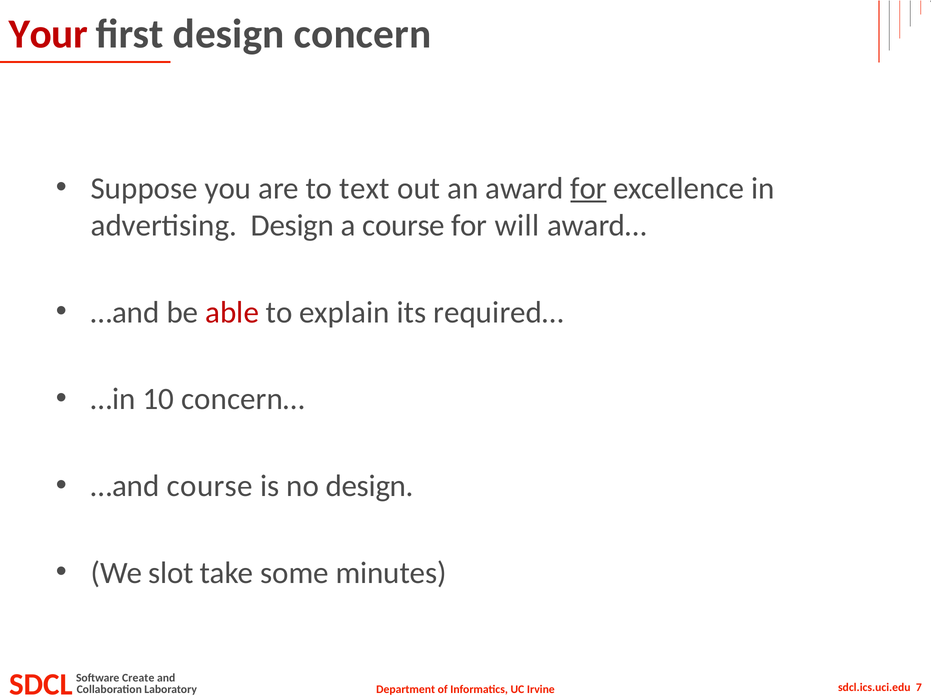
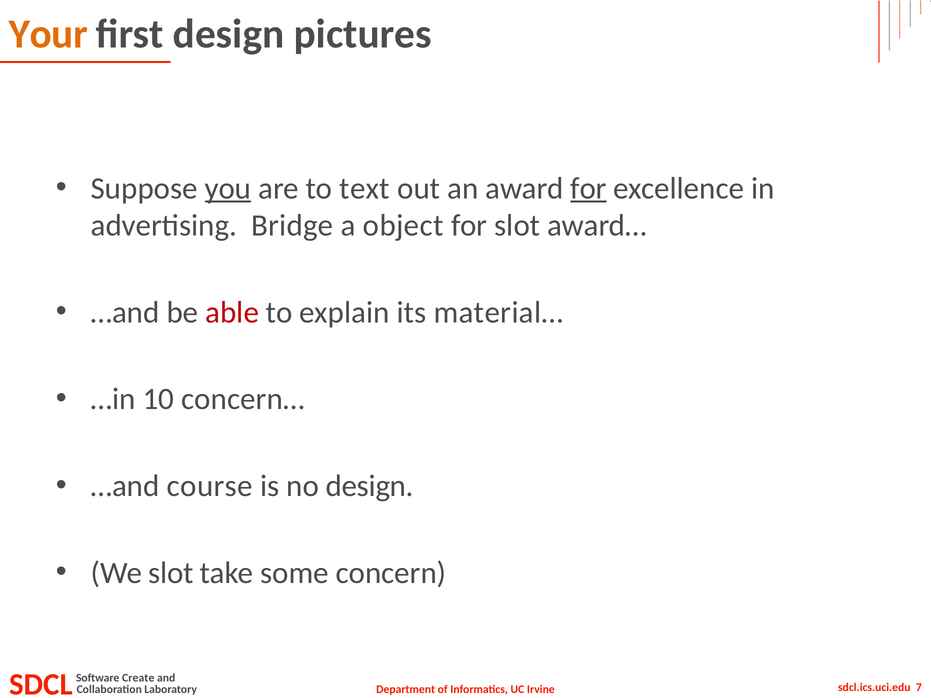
Your colour: red -> orange
concern: concern -> pictures
you underline: none -> present
advertising Design: Design -> Bridge
a course: course -> object
for will: will -> slot
required…: required… -> material…
minutes: minutes -> concern
